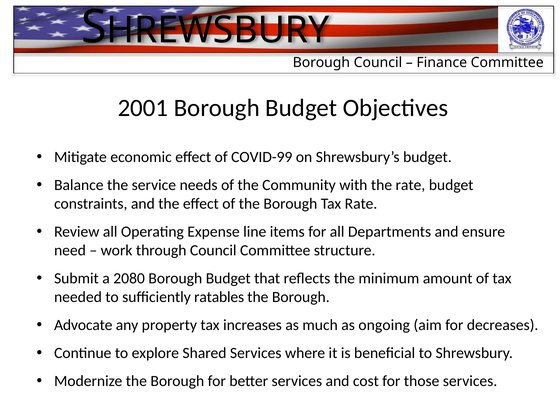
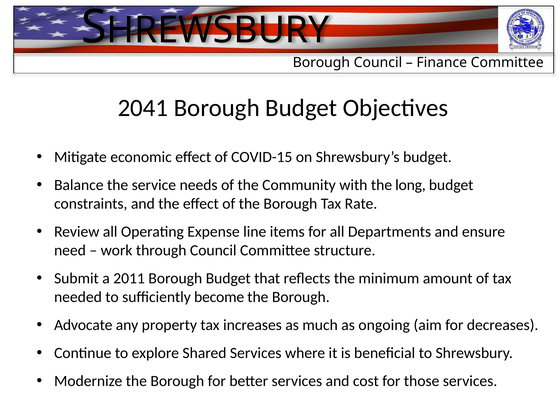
2001: 2001 -> 2041
COVID-99: COVID-99 -> COVID-15
the rate: rate -> long
2080: 2080 -> 2011
ratables: ratables -> become
